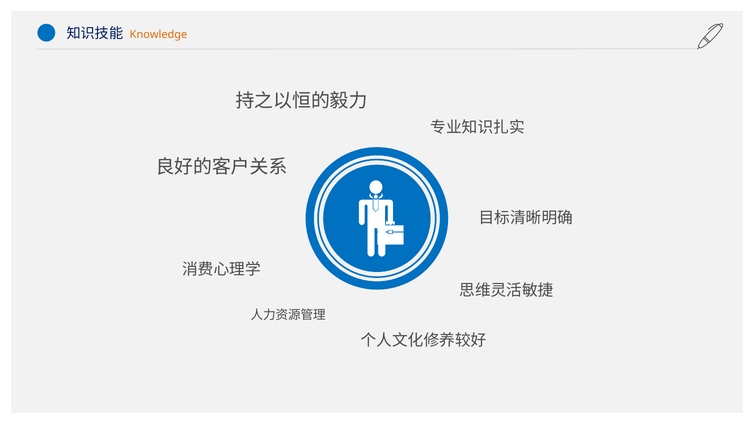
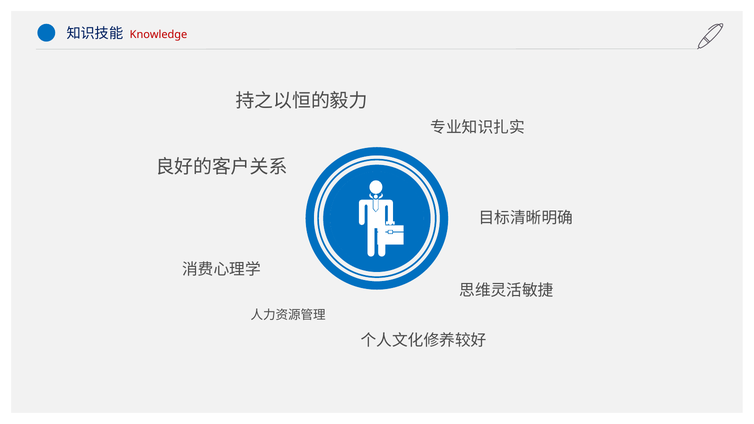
Knowledge colour: orange -> red
